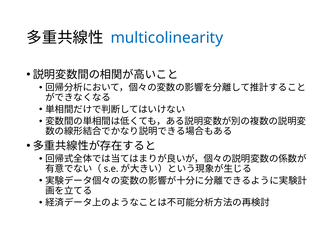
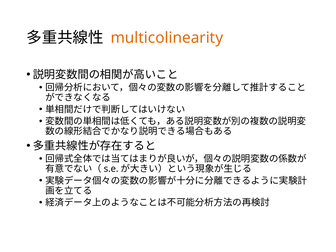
multicolinearity colour: blue -> orange
